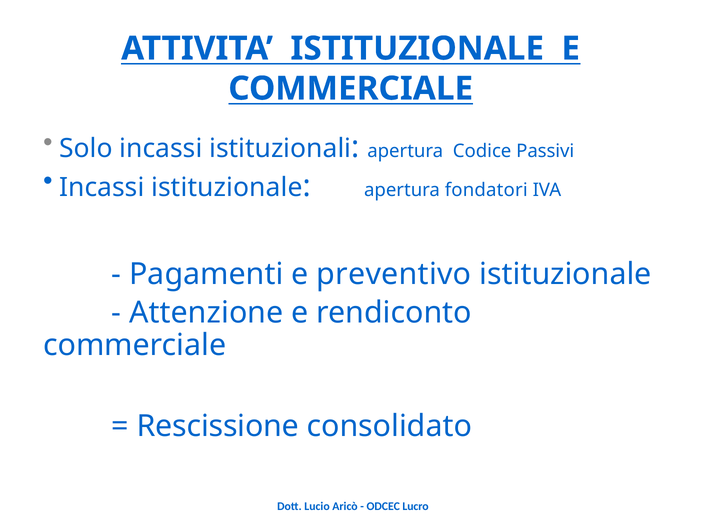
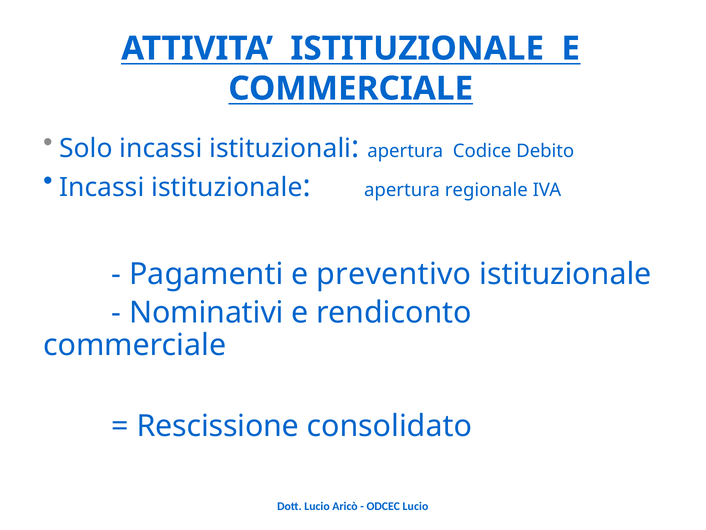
Passivi: Passivi -> Debito
fondatori: fondatori -> regionale
Attenzione: Attenzione -> Nominativi
ODCEC Lucro: Lucro -> Lucio
